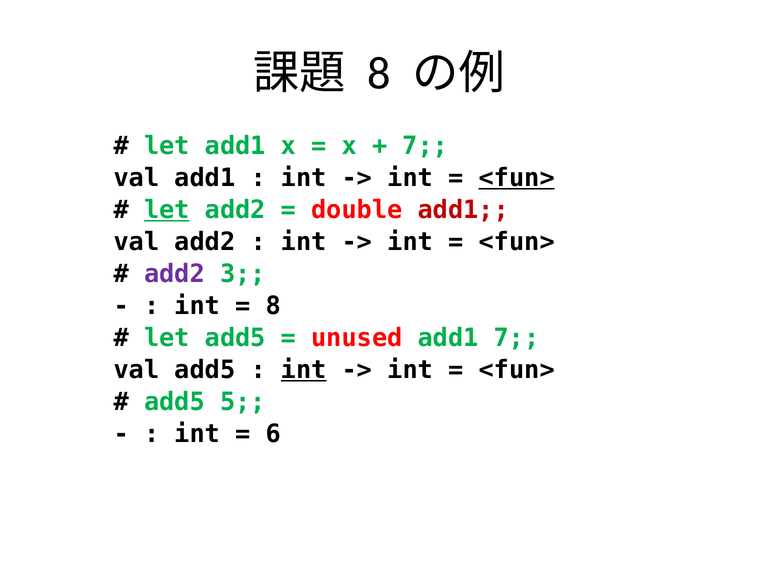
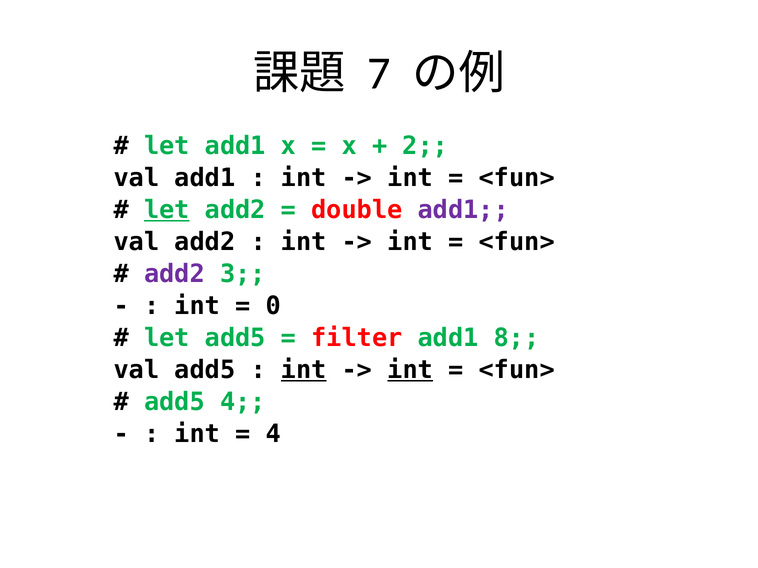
8 at (379, 73): 8 -> 7
7 at (425, 146): 7 -> 2
<fun> at (517, 178) underline: present -> none
add1 at (463, 210) colour: red -> purple
8 at (273, 306): 8 -> 0
unused: unused -> filter
add1 7: 7 -> 8
int at (410, 370) underline: none -> present
add5 5: 5 -> 4
6 at (273, 434): 6 -> 4
